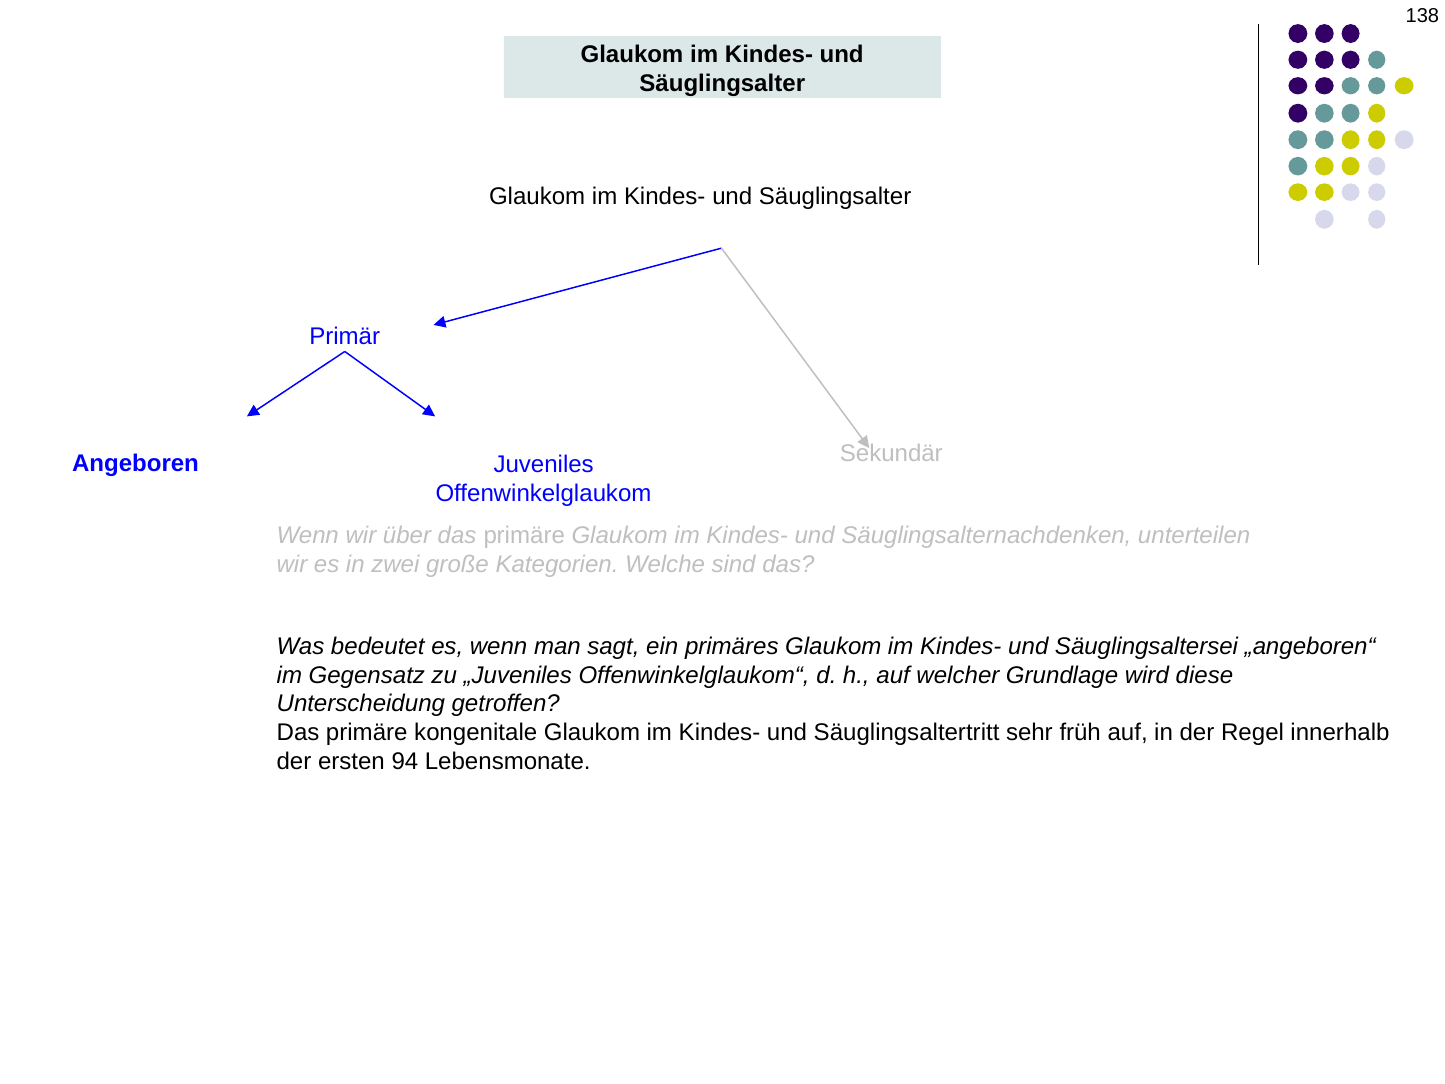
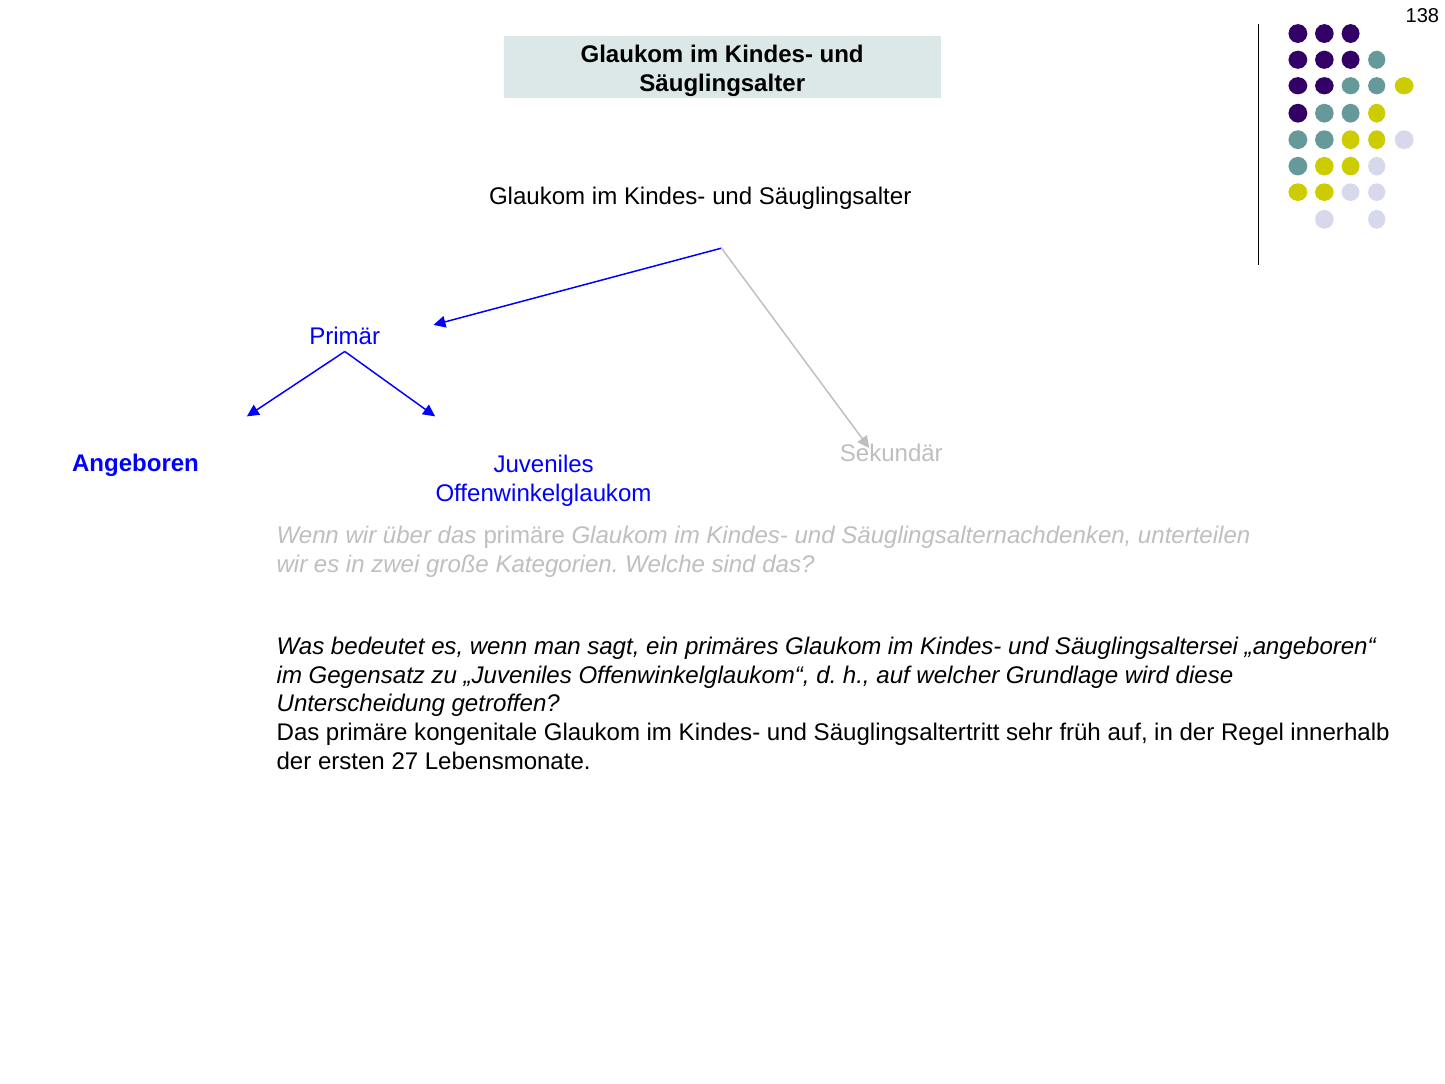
94: 94 -> 27
